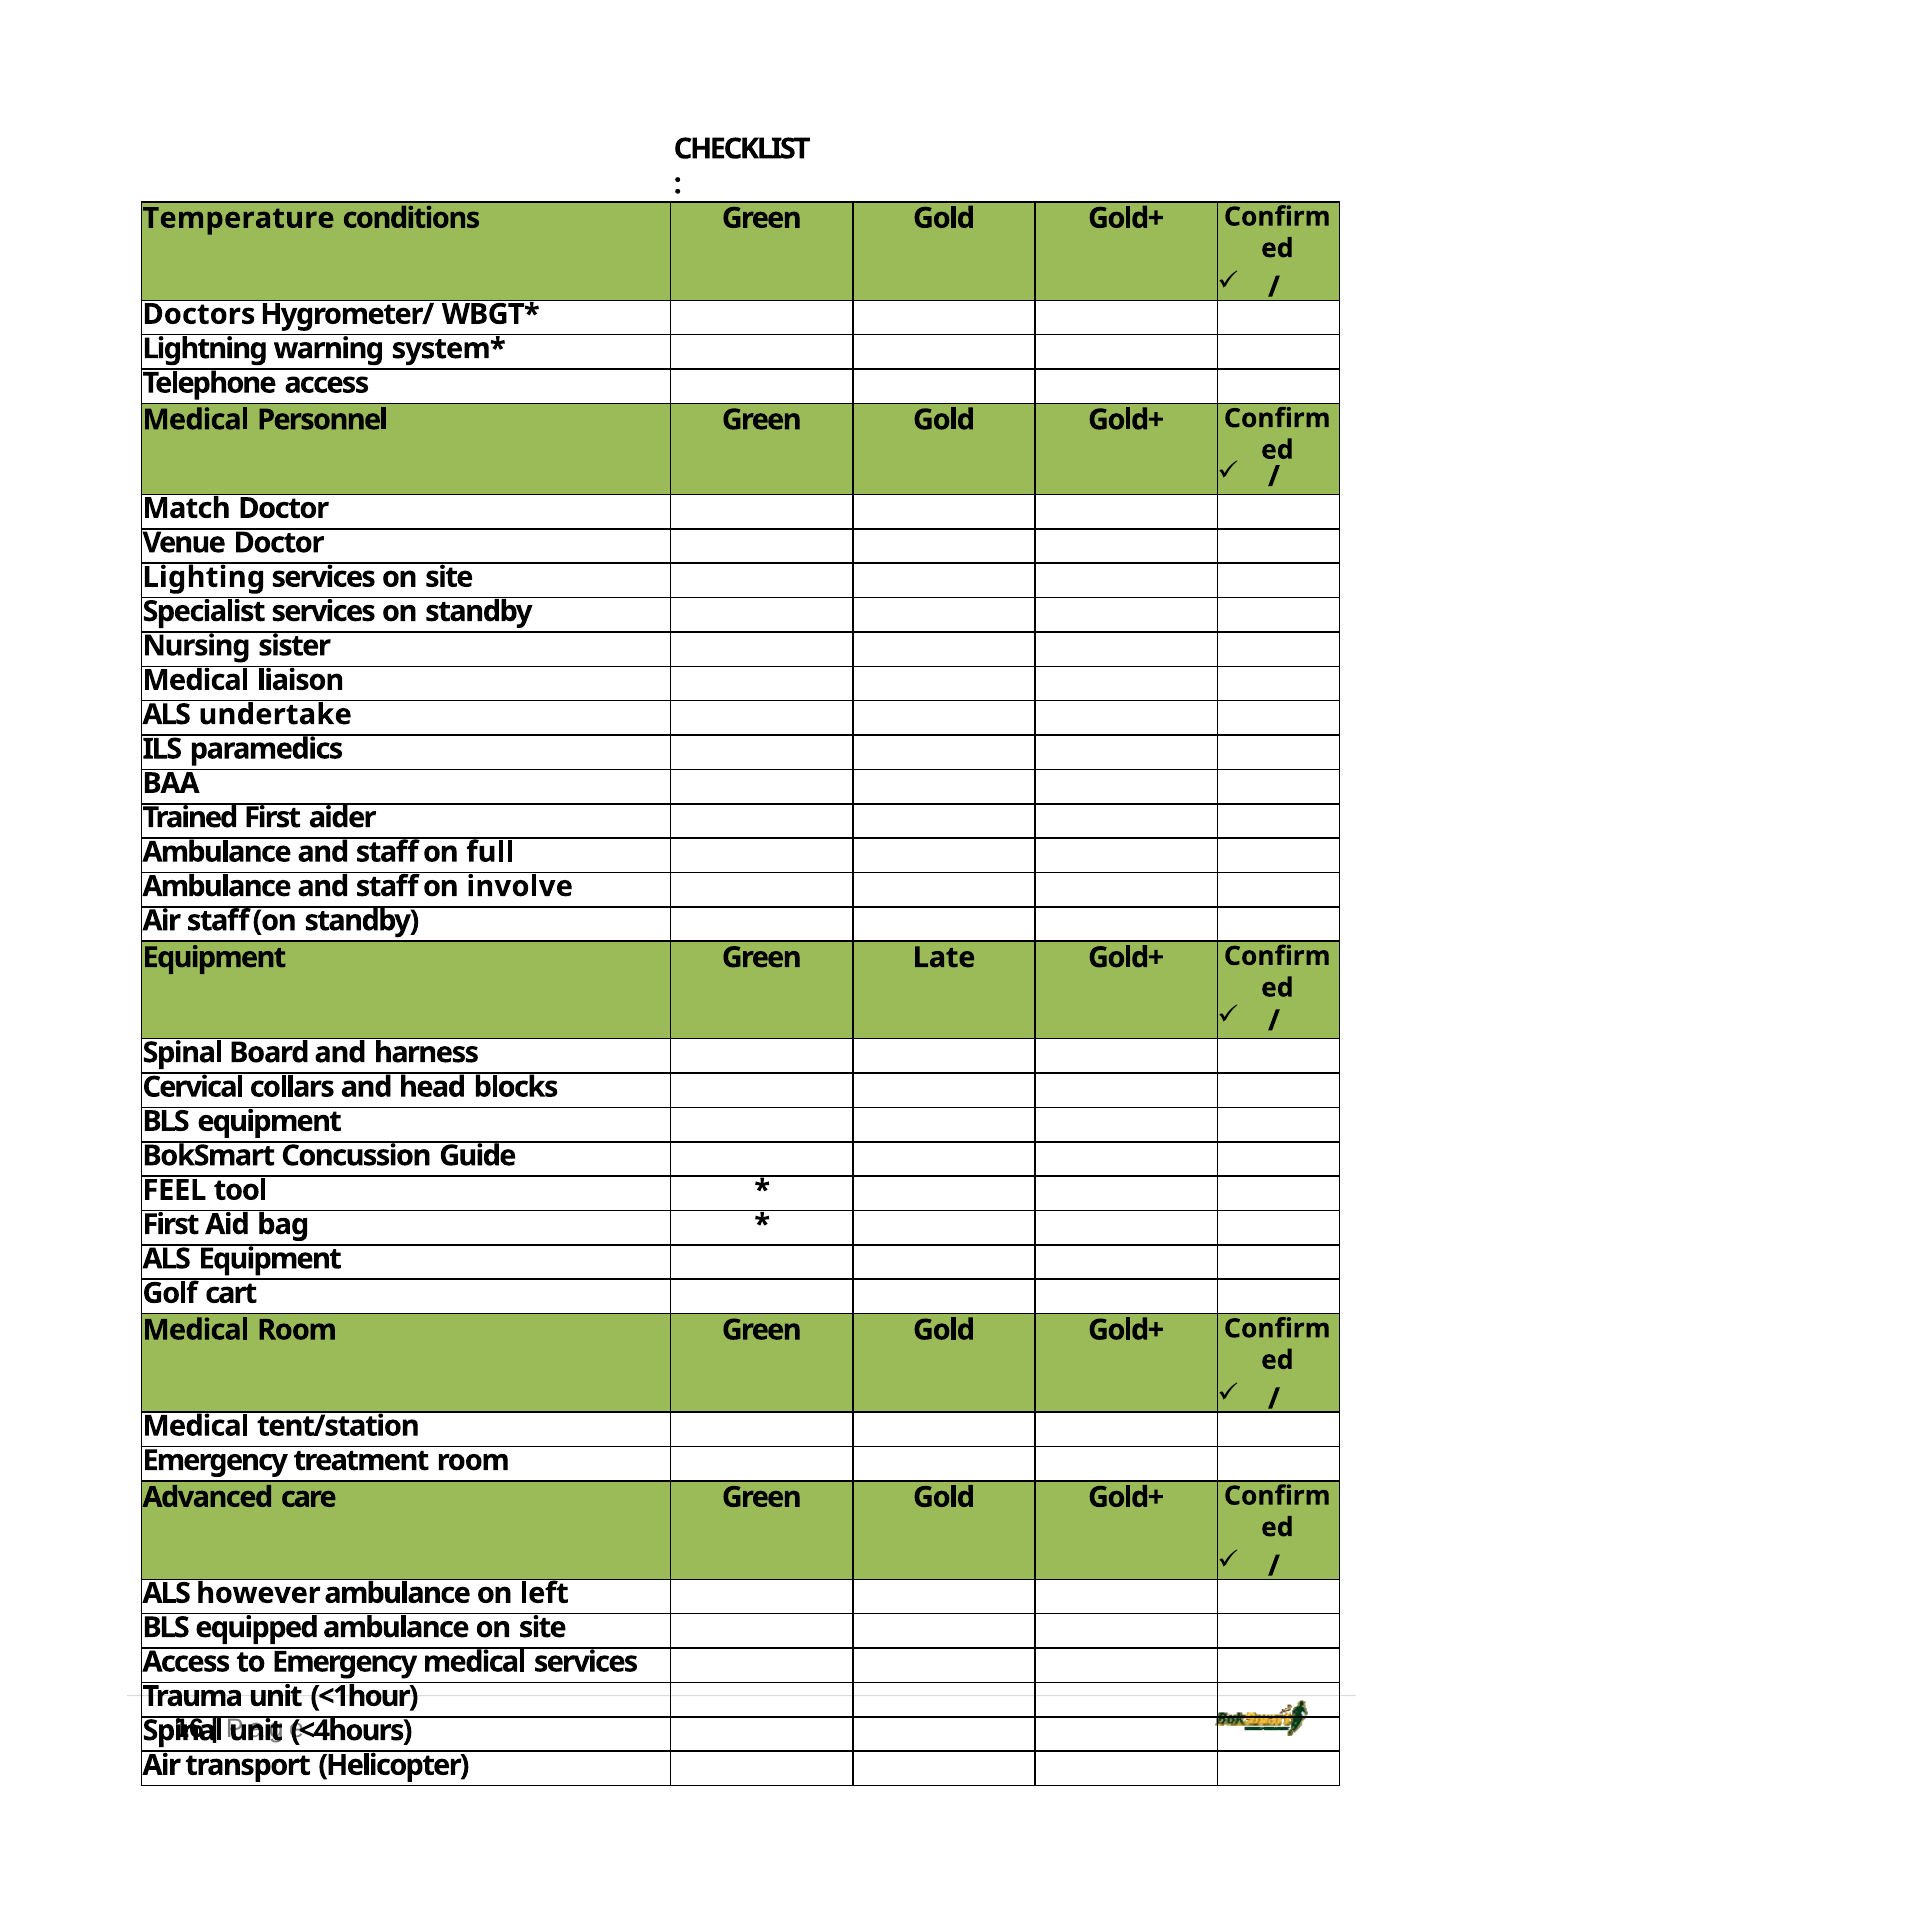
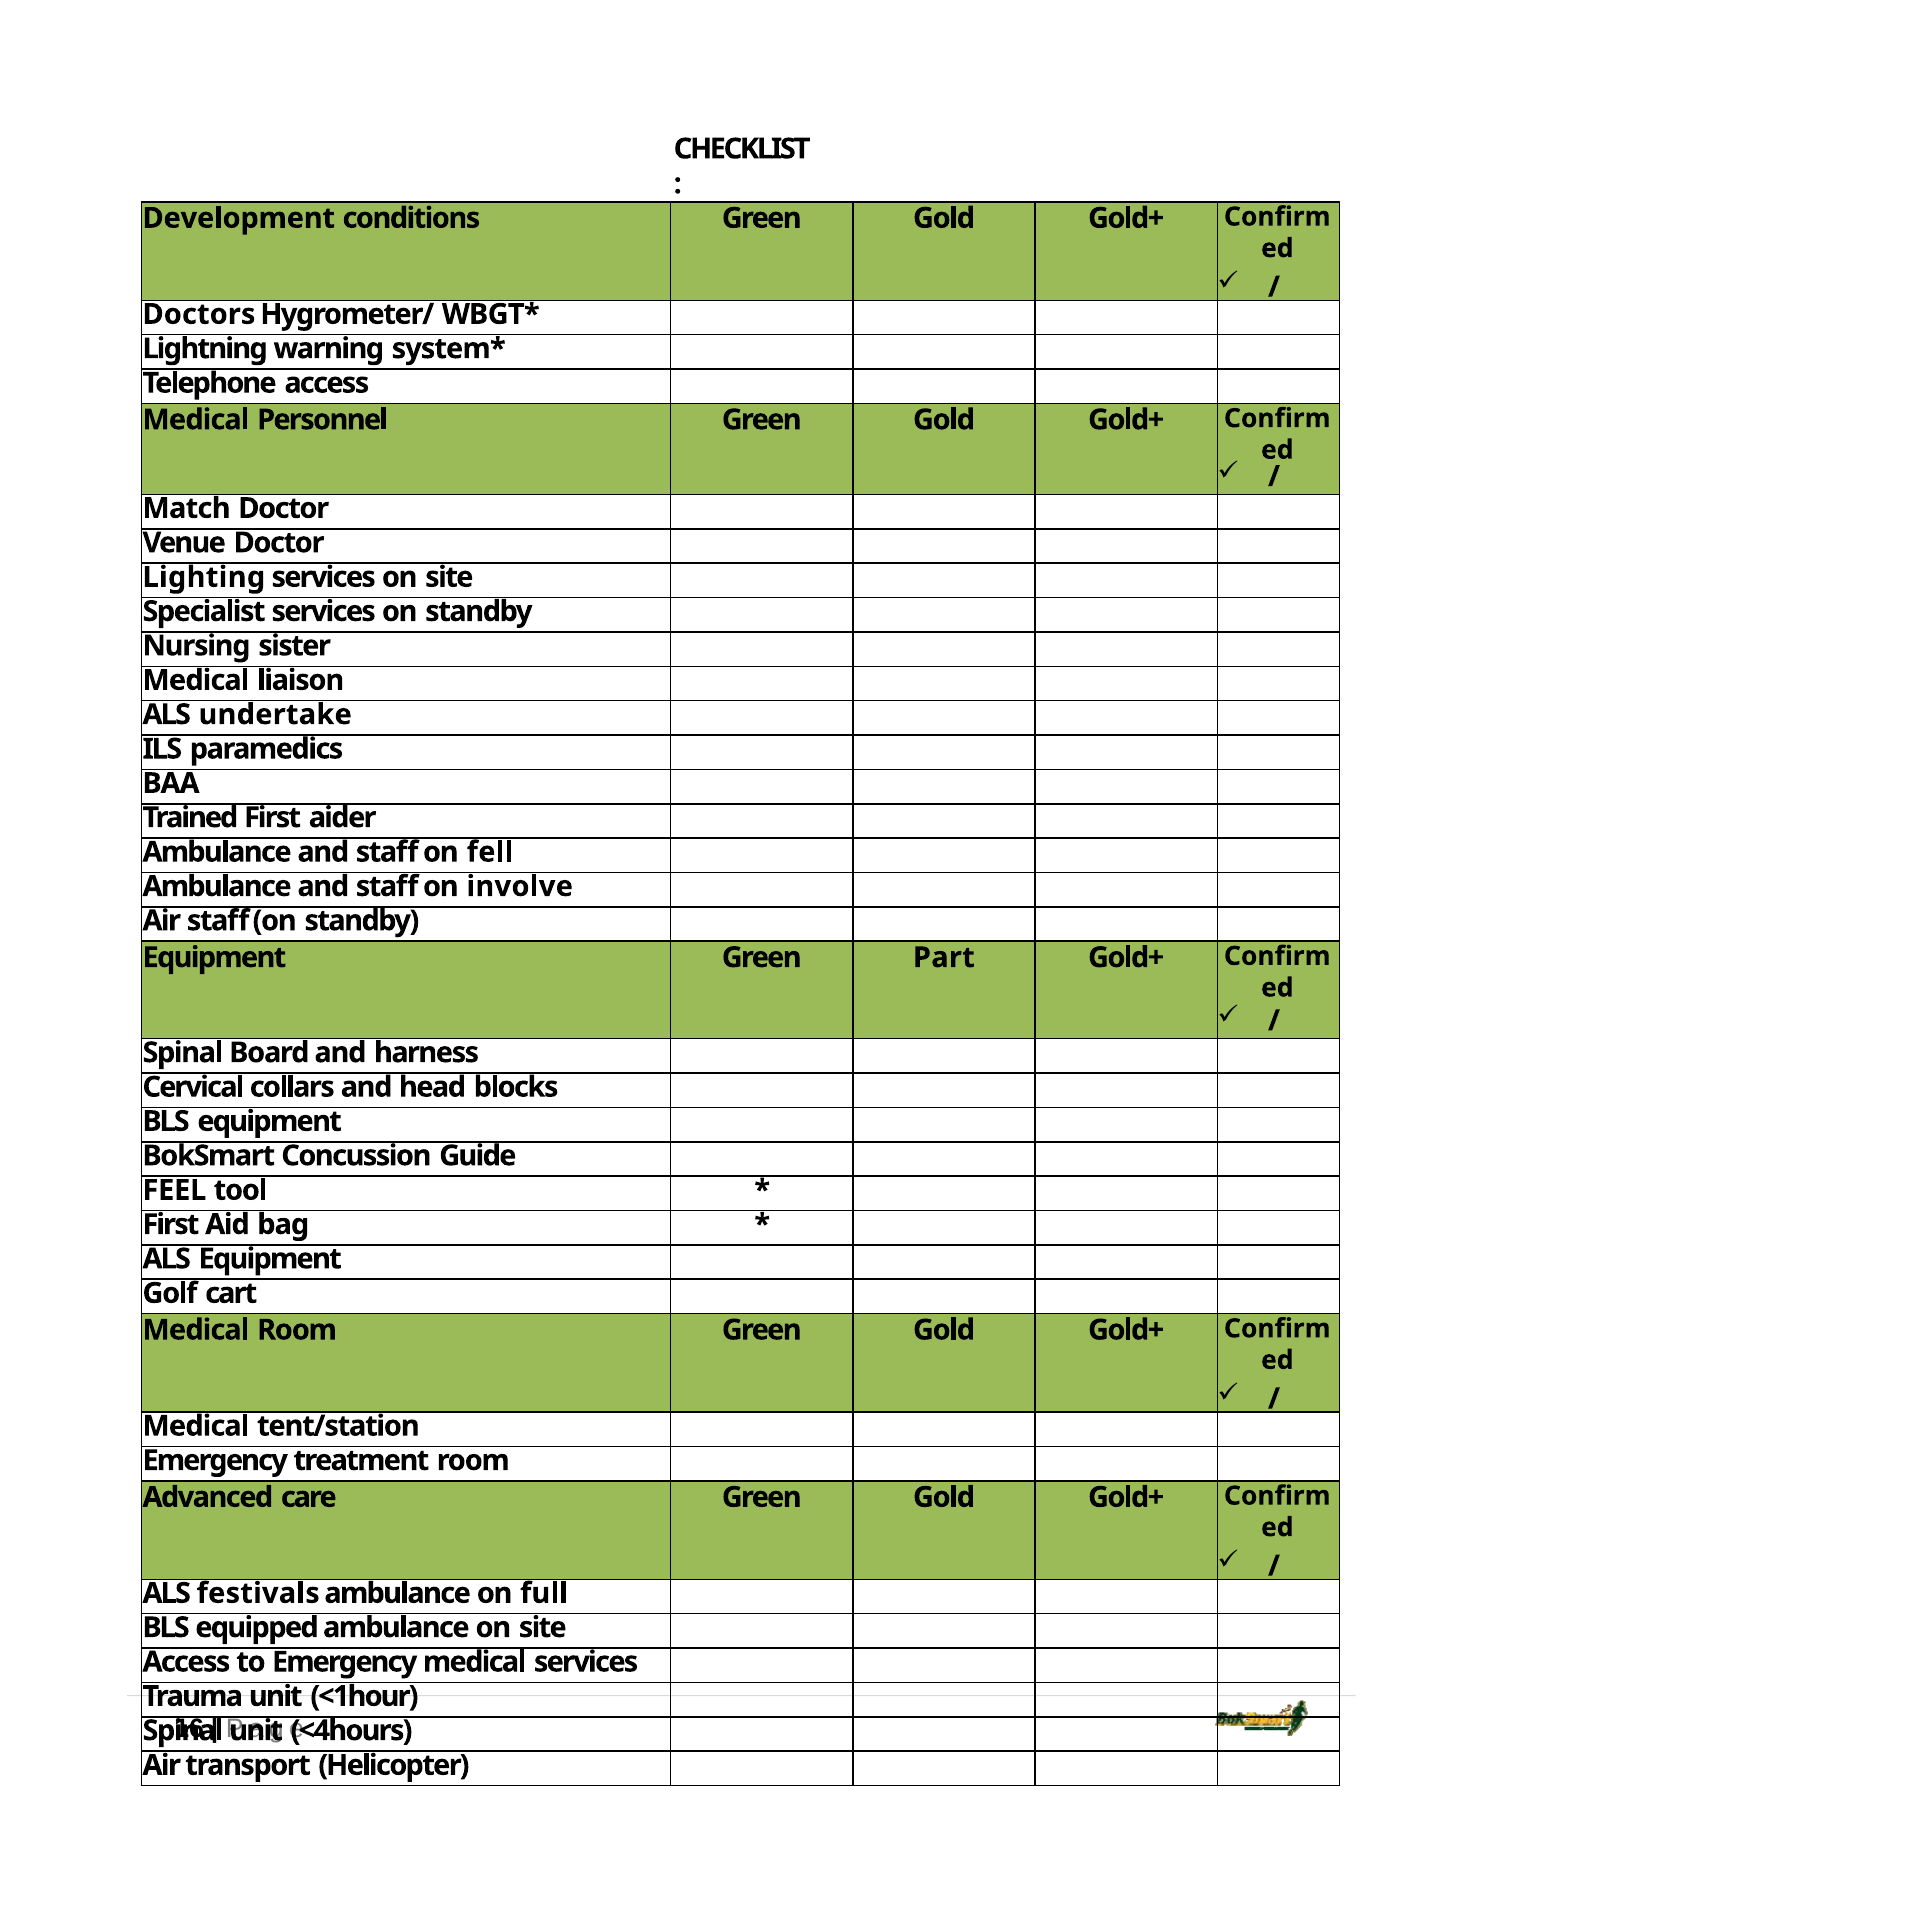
Temperature: Temperature -> Development
full: full -> fell
Late: Late -> Part
however: however -> festivals
left: left -> full
